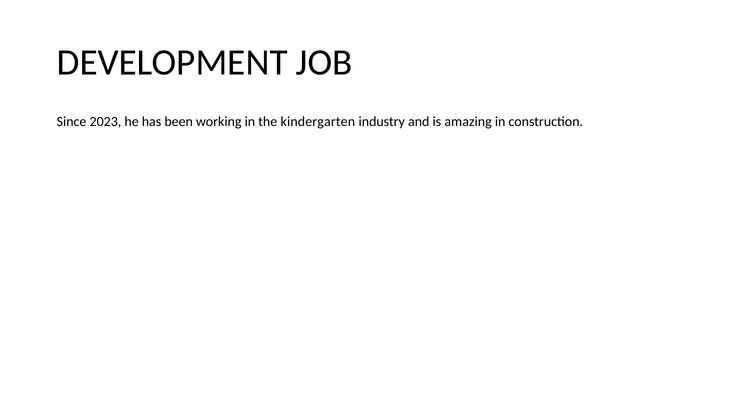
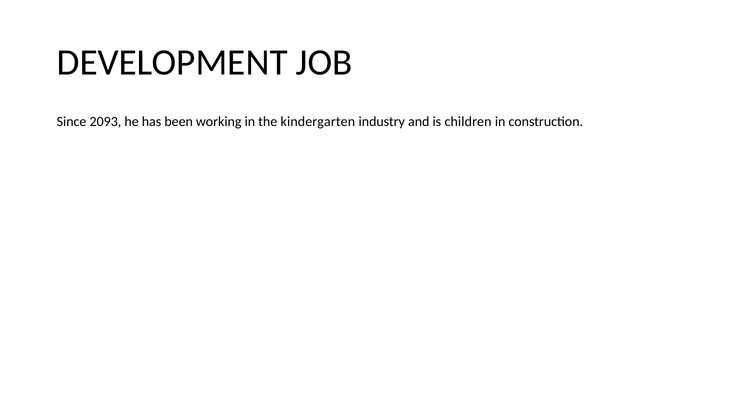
2023: 2023 -> 2093
amazing: amazing -> children
